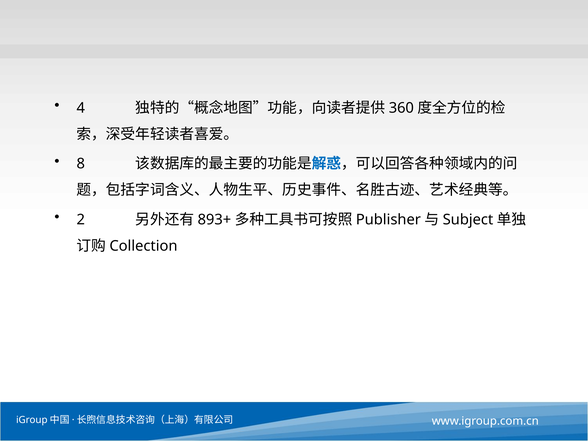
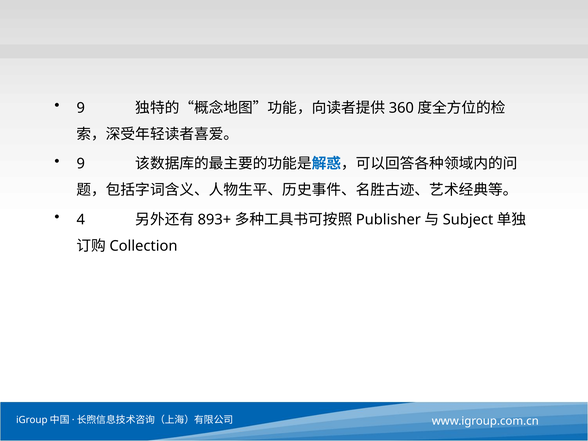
4 at (81, 108): 4 -> 9
8 at (81, 164): 8 -> 9
2: 2 -> 4
